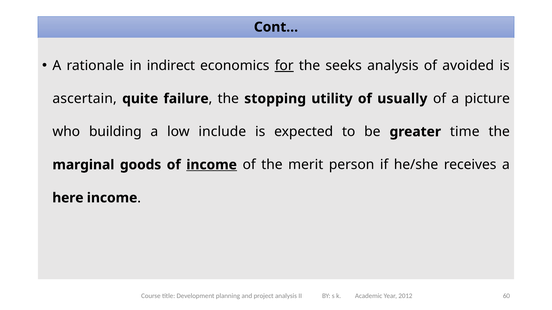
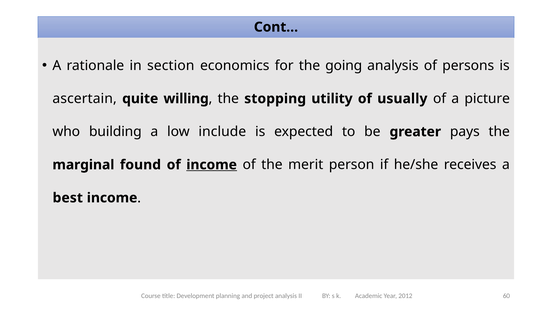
indirect: indirect -> section
for underline: present -> none
seeks: seeks -> going
avoided: avoided -> persons
failure: failure -> willing
time: time -> pays
goods: goods -> found
here: here -> best
